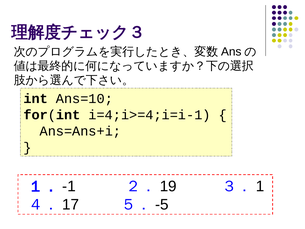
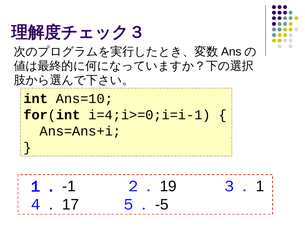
i=4;i>=4;i=i-1: i=4;i>=4;i=i-1 -> i=4;i>=0;i=i-1
